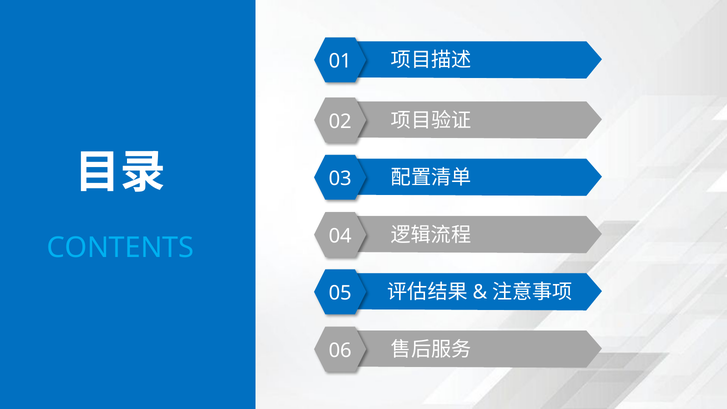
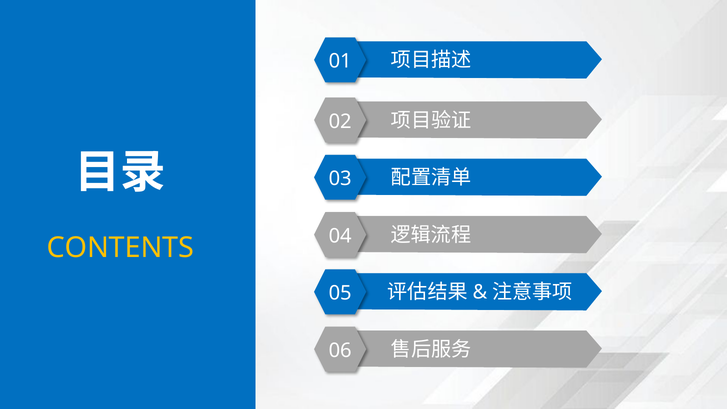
CONTENTS colour: light blue -> yellow
